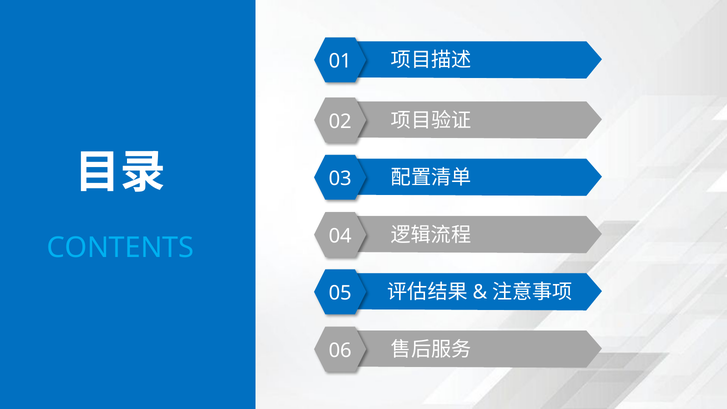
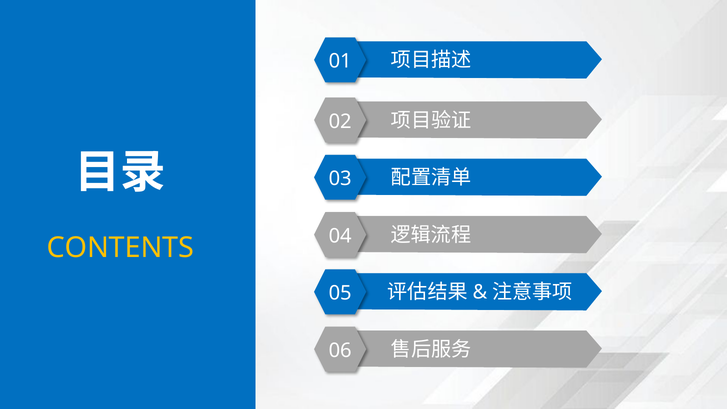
CONTENTS colour: light blue -> yellow
